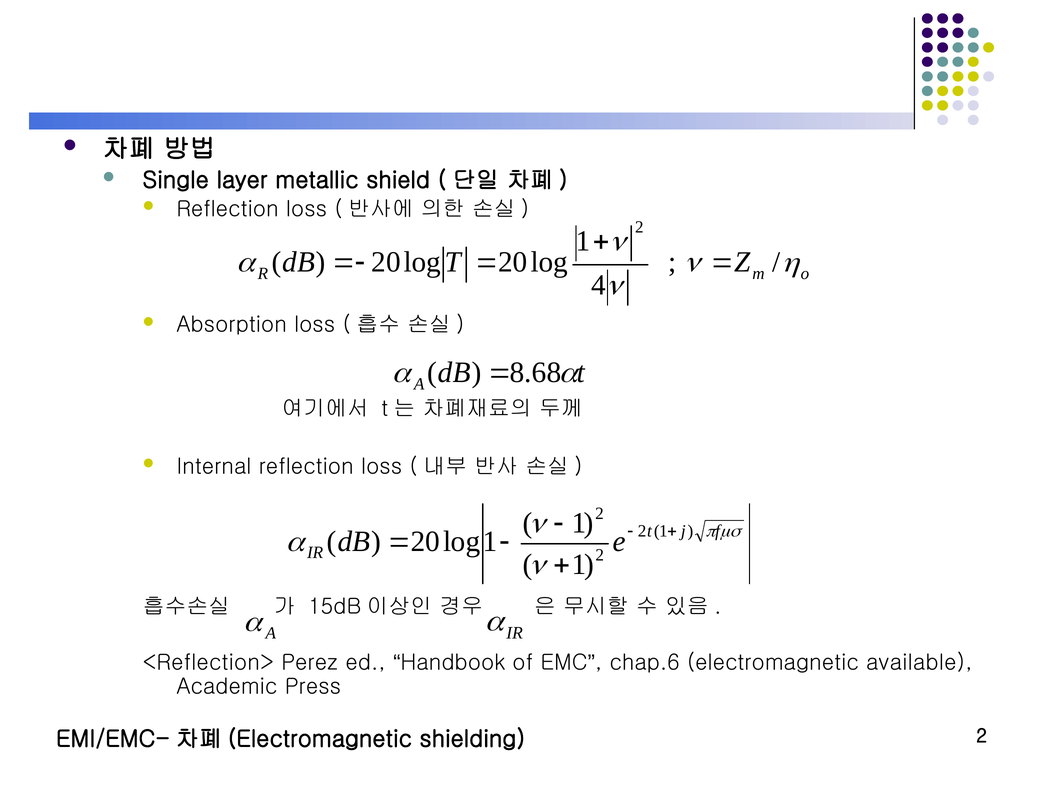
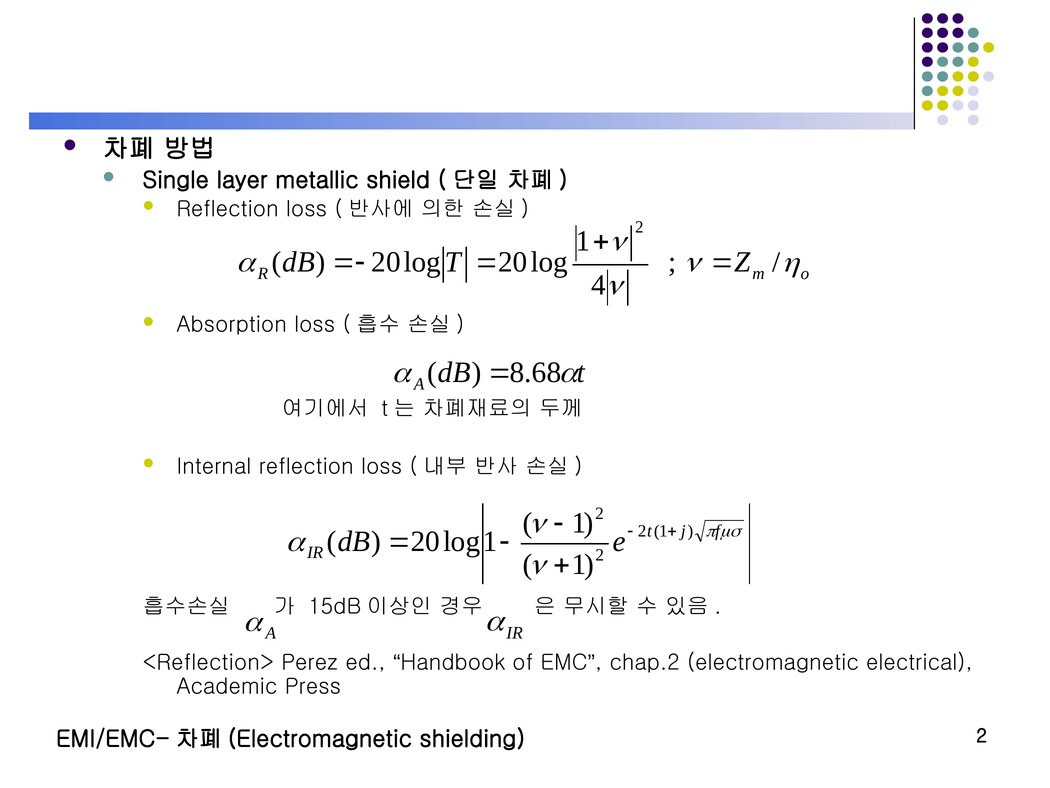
chap.6: chap.6 -> chap.2
available: available -> electrical
